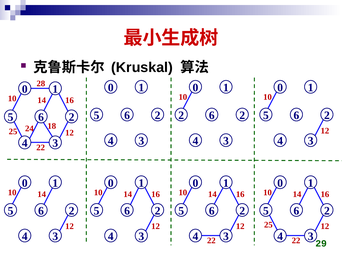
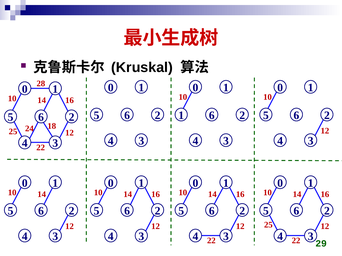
2 2: 2 -> 1
